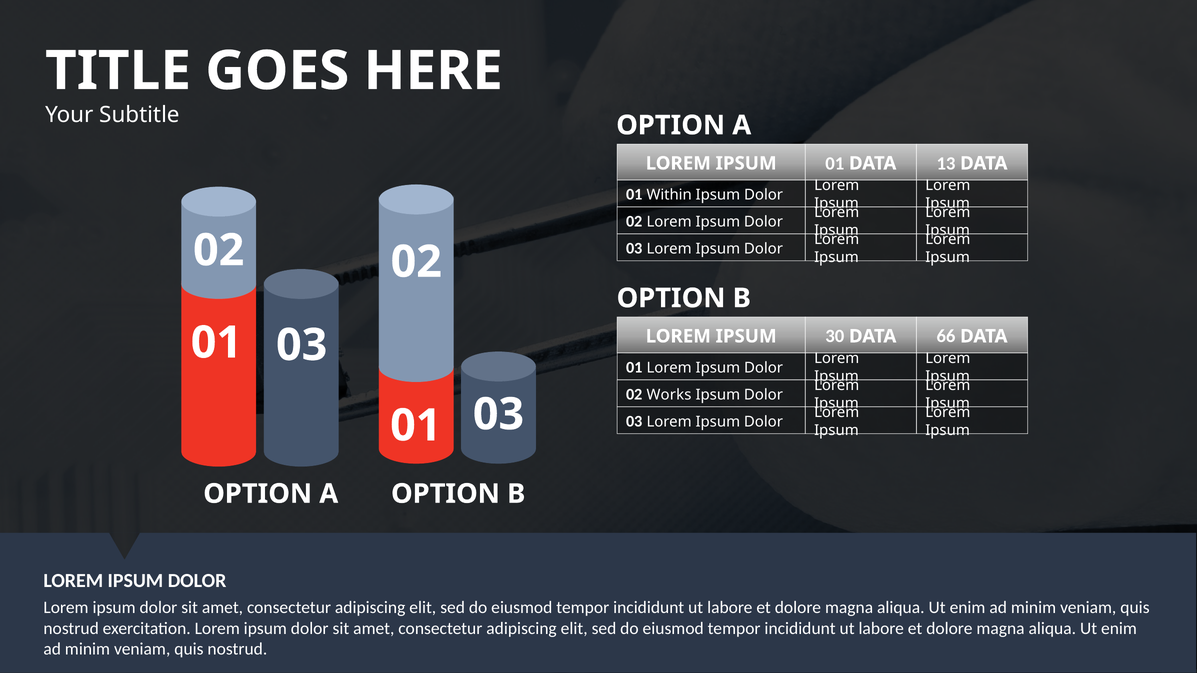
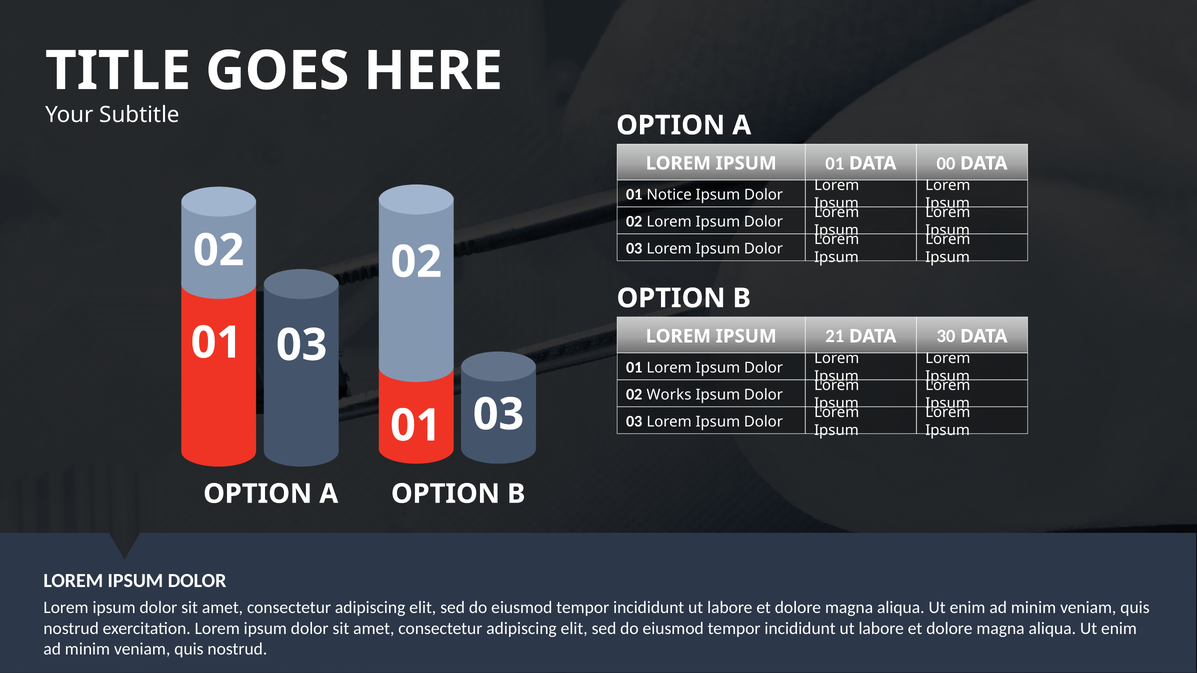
13: 13 -> 00
Within: Within -> Notice
30: 30 -> 21
66: 66 -> 30
